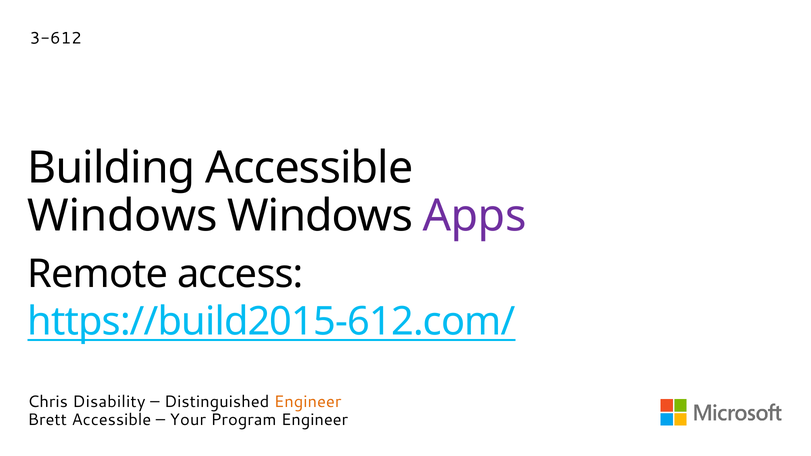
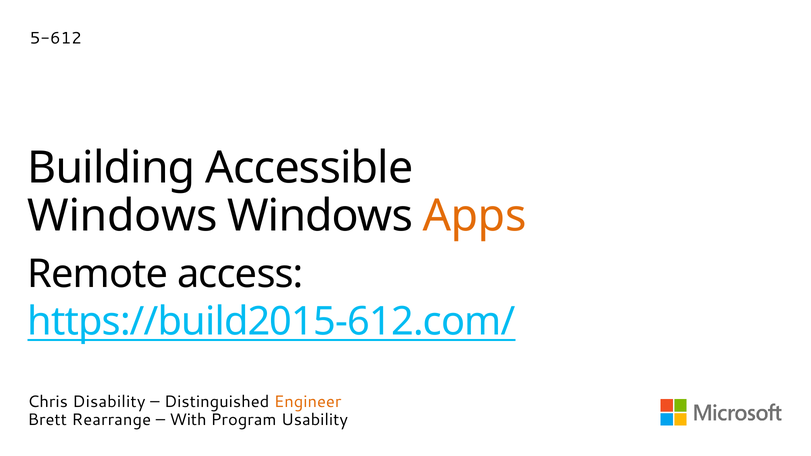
3-612: 3-612 -> 5-612
Apps colour: purple -> orange
Brett Accessible: Accessible -> Rearrange
Your: Your -> With
Program Engineer: Engineer -> Usability
